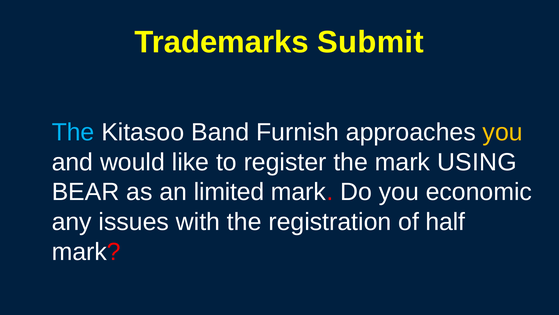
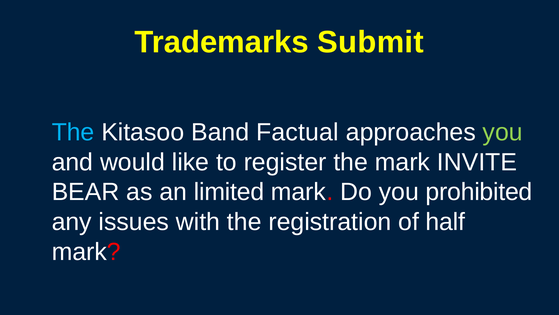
Furnish: Furnish -> Factual
you at (503, 132) colour: yellow -> light green
USING: USING -> INVITE
economic: economic -> prohibited
